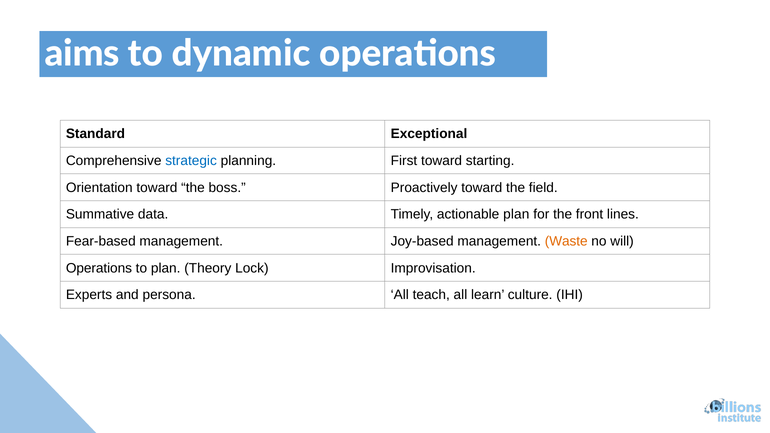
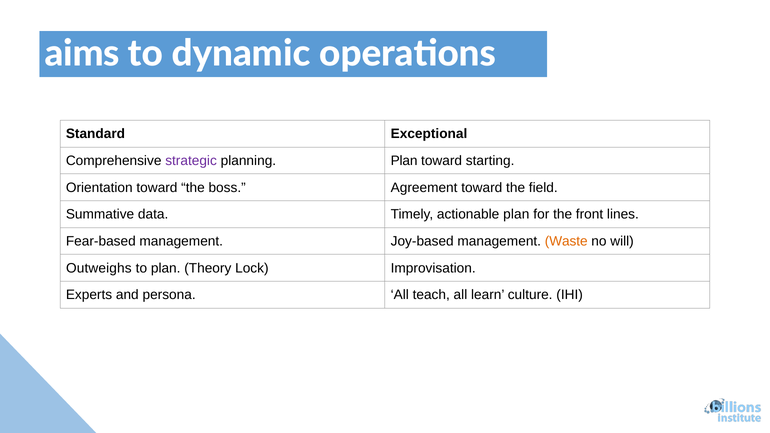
strategic colour: blue -> purple
planning First: First -> Plan
Proactively: Proactively -> Agreement
Operations at (99, 268): Operations -> Outweighs
